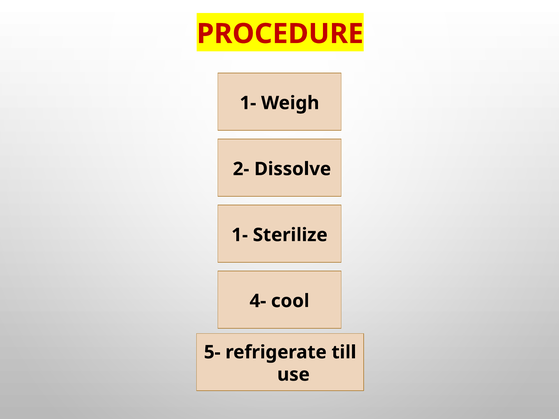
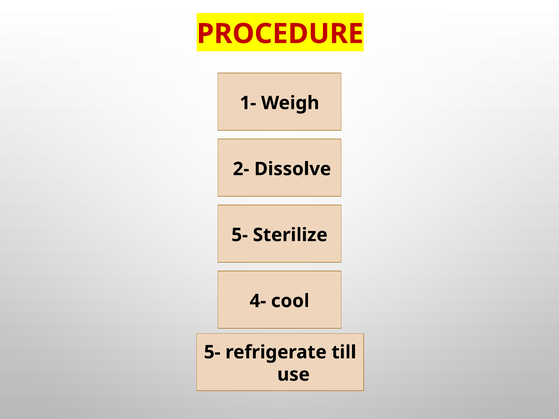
1- at (240, 235): 1- -> 5-
